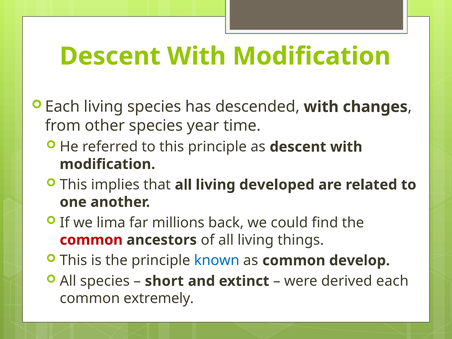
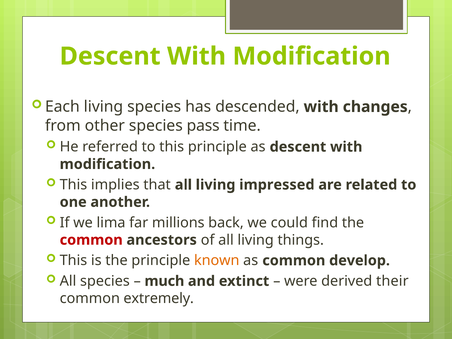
year: year -> pass
developed: developed -> impressed
known colour: blue -> orange
short: short -> much
derived each: each -> their
